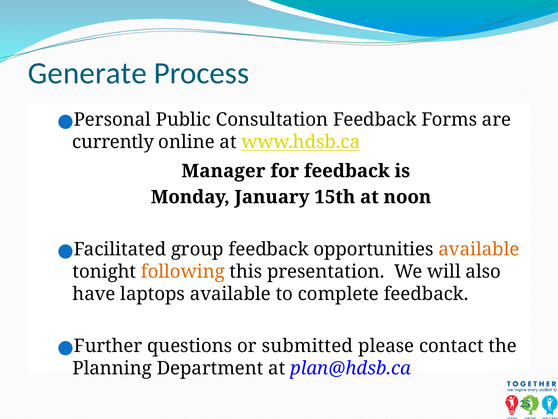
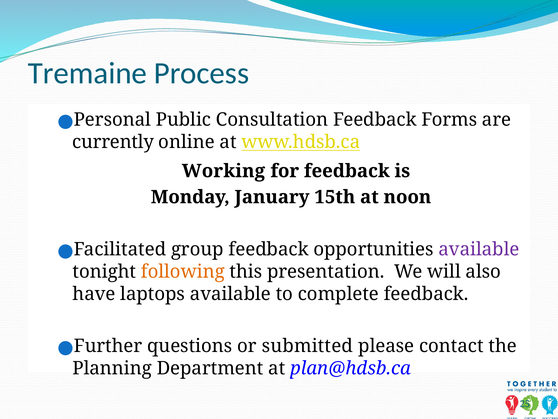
Generate: Generate -> Tremaine
Manager: Manager -> Working
available at (479, 249) colour: orange -> purple
